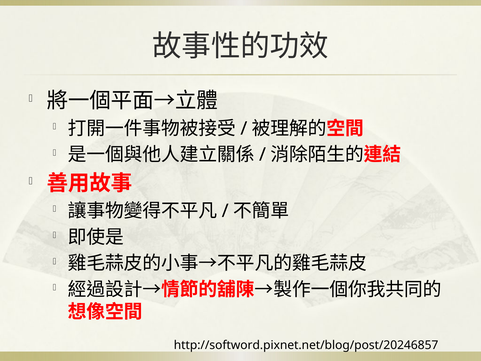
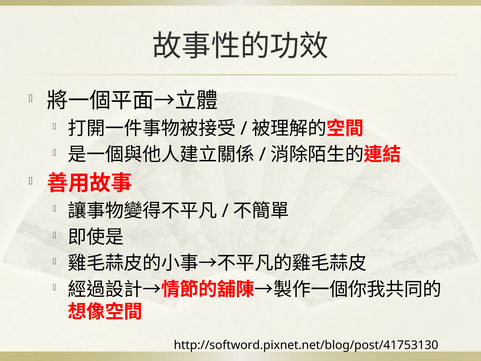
http://softword.pixnet.net/blog/post/20246857: http://softword.pixnet.net/blog/post/20246857 -> http://softword.pixnet.net/blog/post/41753130
